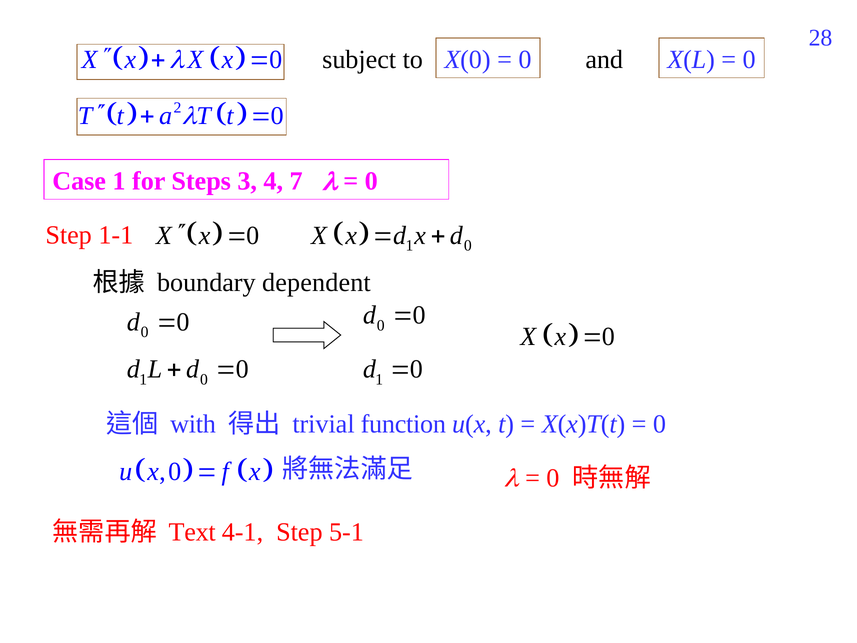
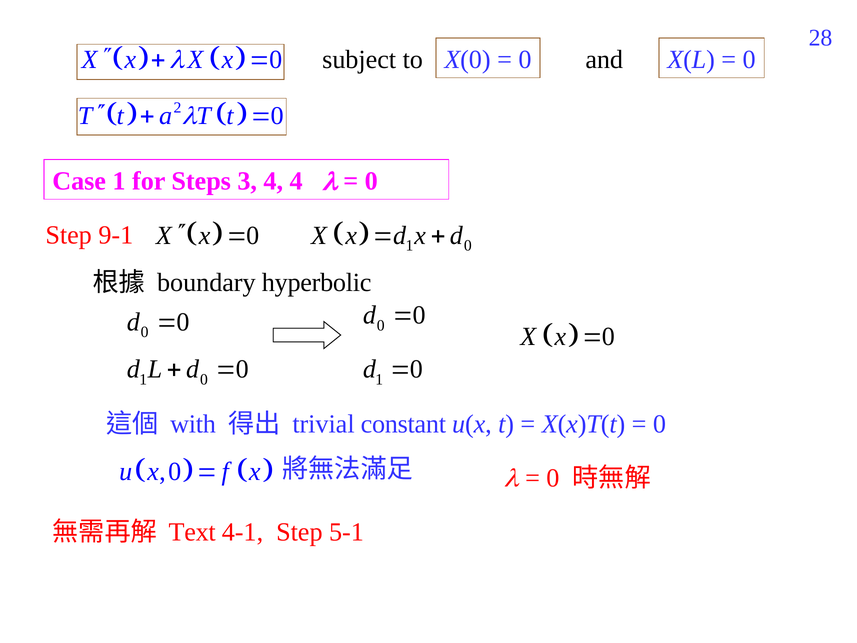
4 7: 7 -> 4
1-1: 1-1 -> 9-1
dependent: dependent -> hyperbolic
function: function -> constant
